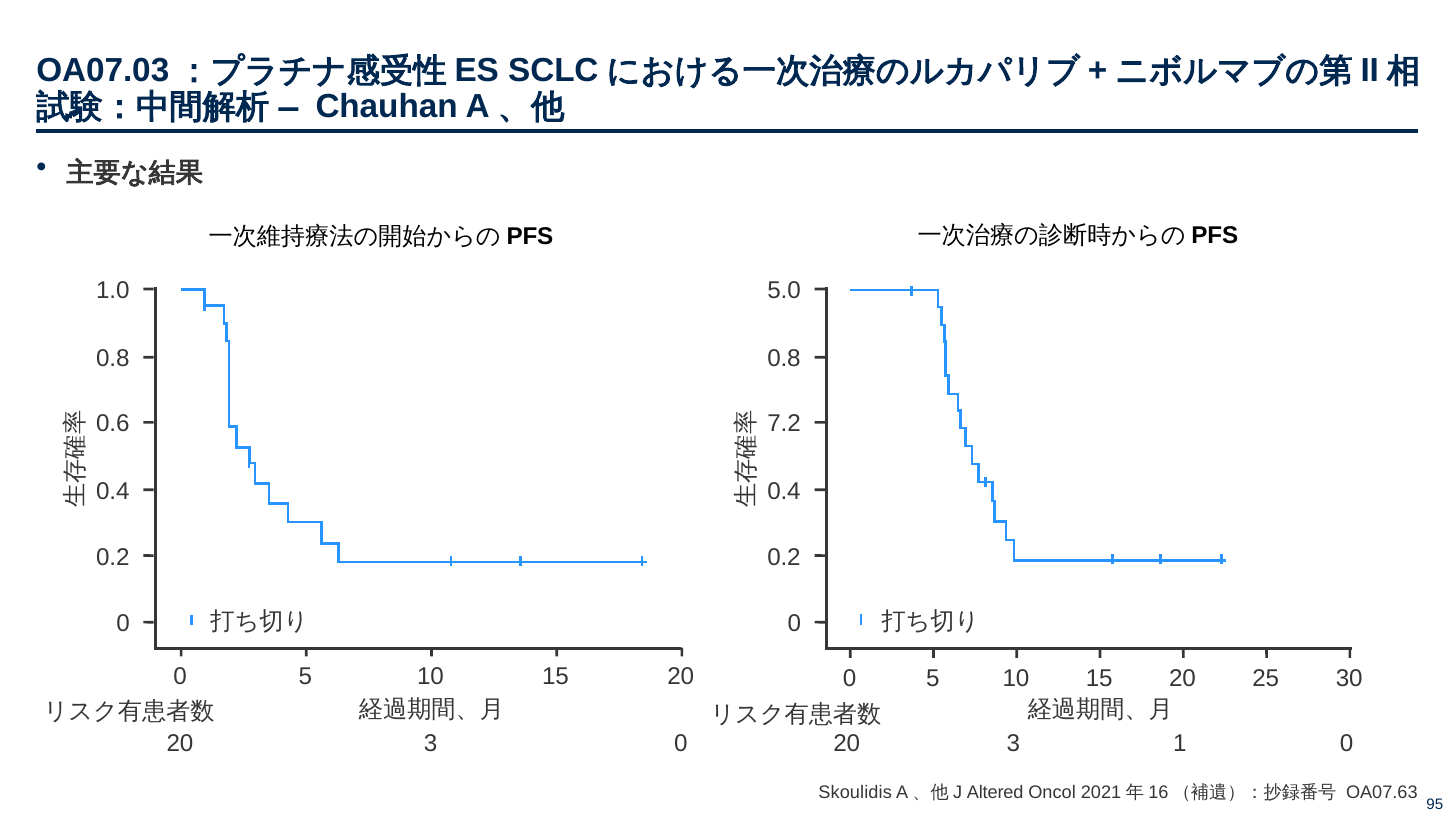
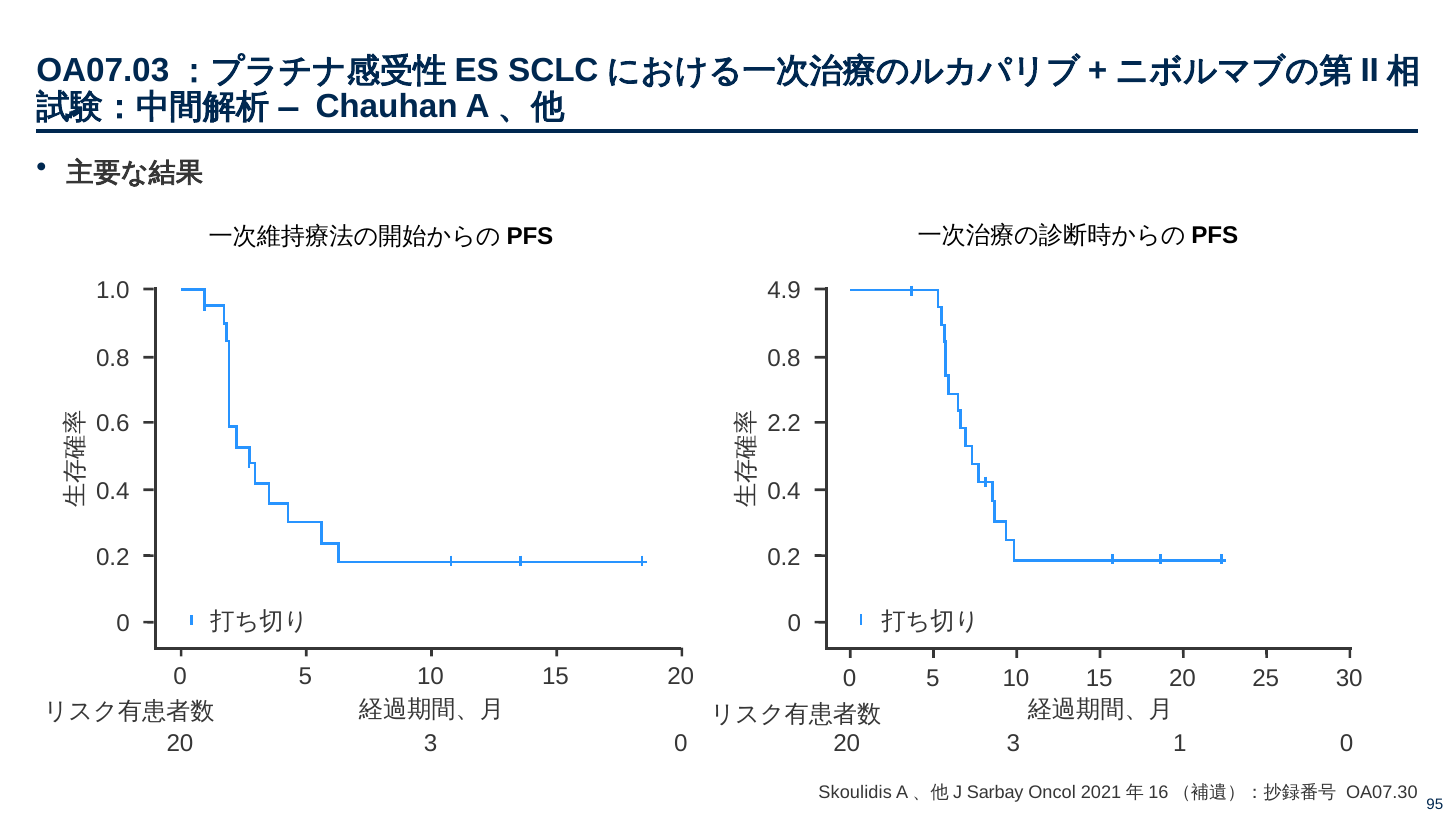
5.0: 5.0 -> 4.9
7.2: 7.2 -> 2.2
Altered: Altered -> Sarbay
OA07.63: OA07.63 -> OA07.30
